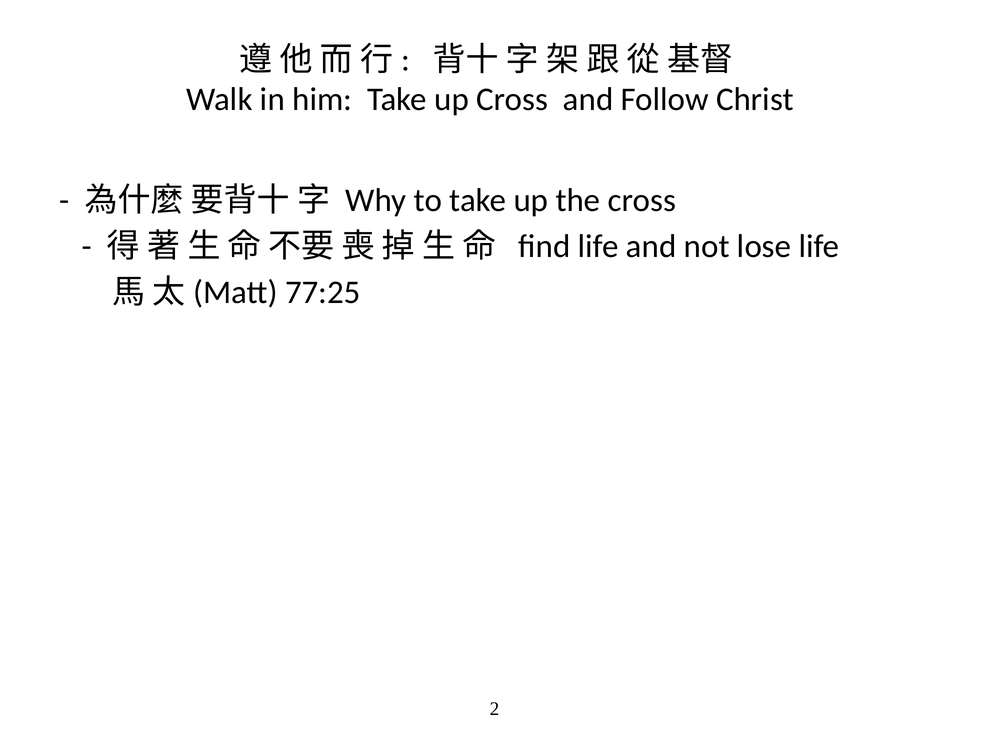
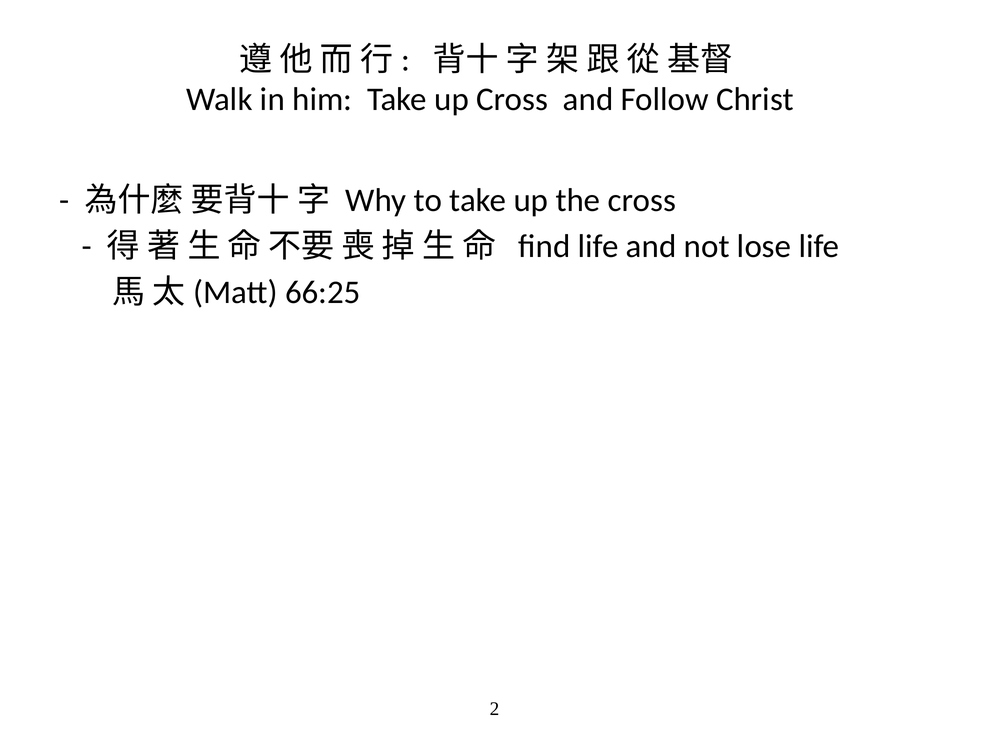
77:25: 77:25 -> 66:25
